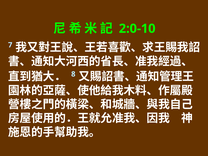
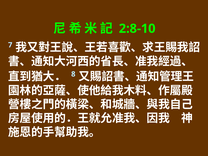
2:0-10: 2:0-10 -> 2:8-10
